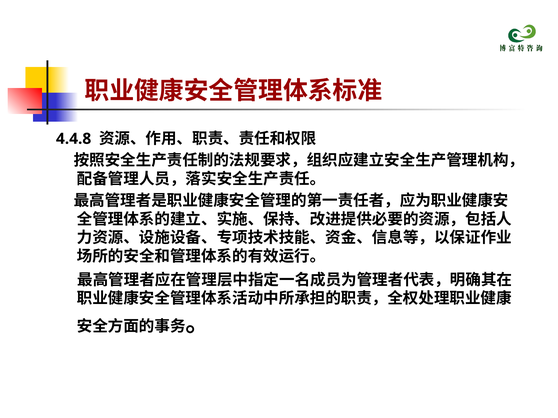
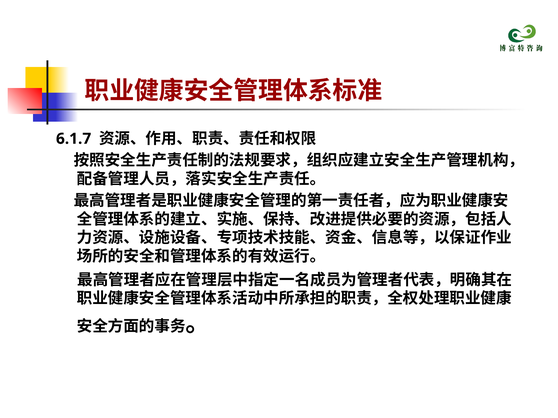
4.4.8: 4.4.8 -> 6.1.7
